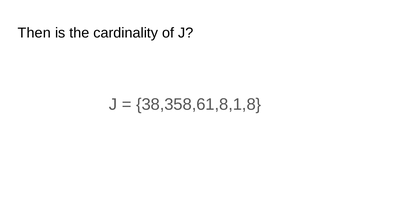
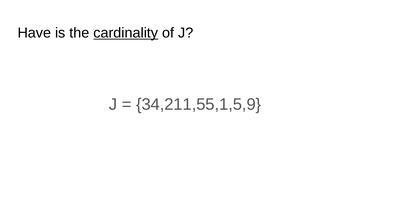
Then: Then -> Have
cardinality underline: none -> present
38,358,61,8,1,8: 38,358,61,8,1,8 -> 34,211,55,1,5,9
